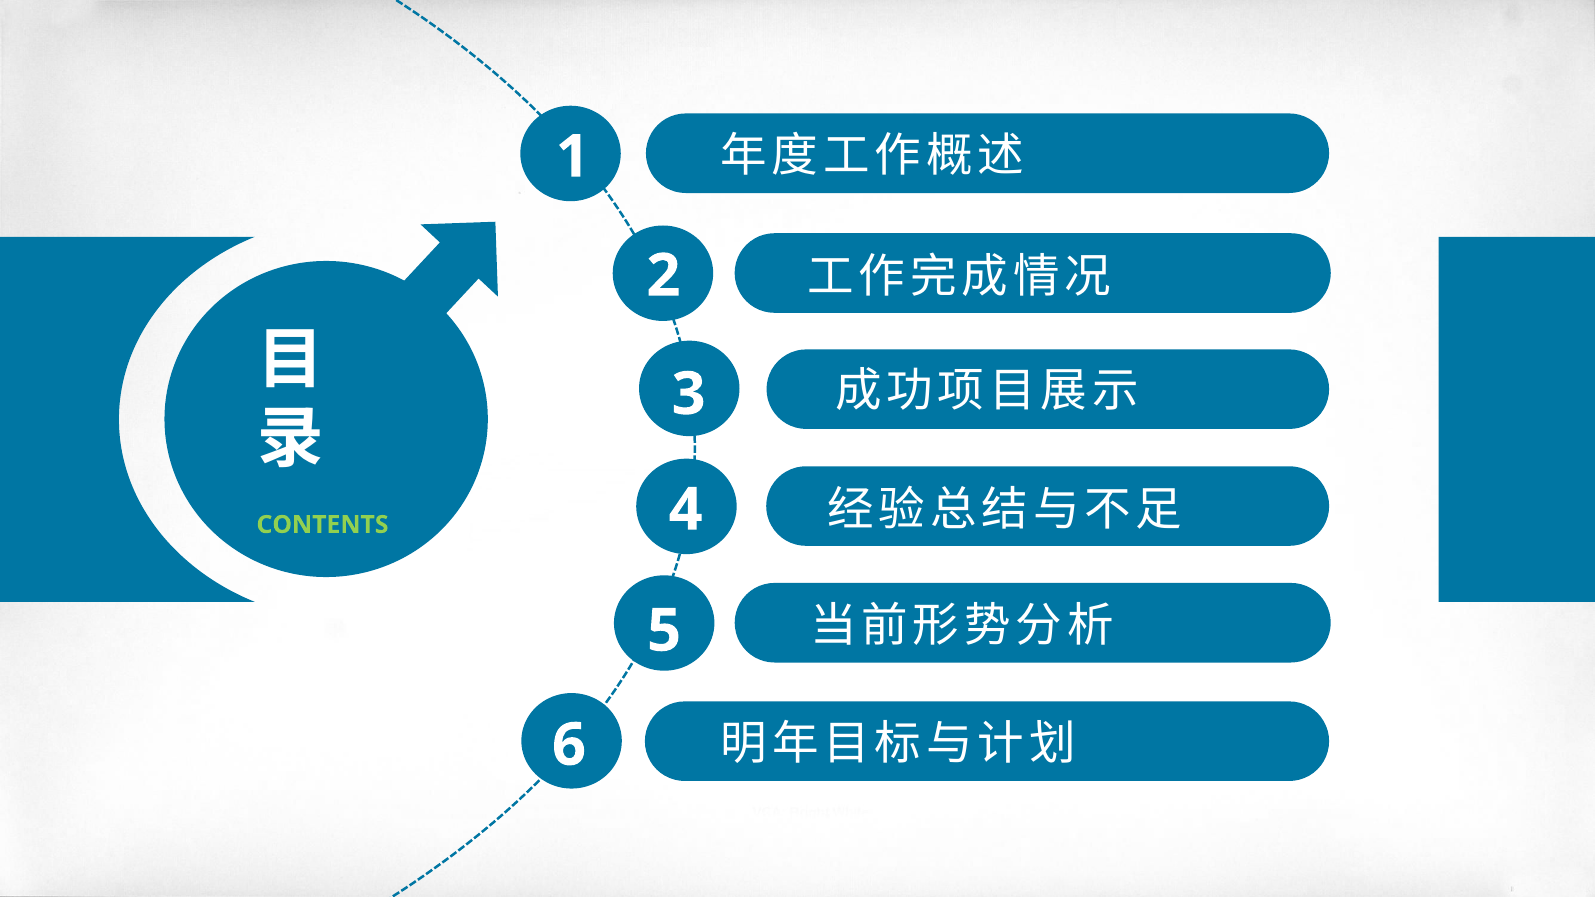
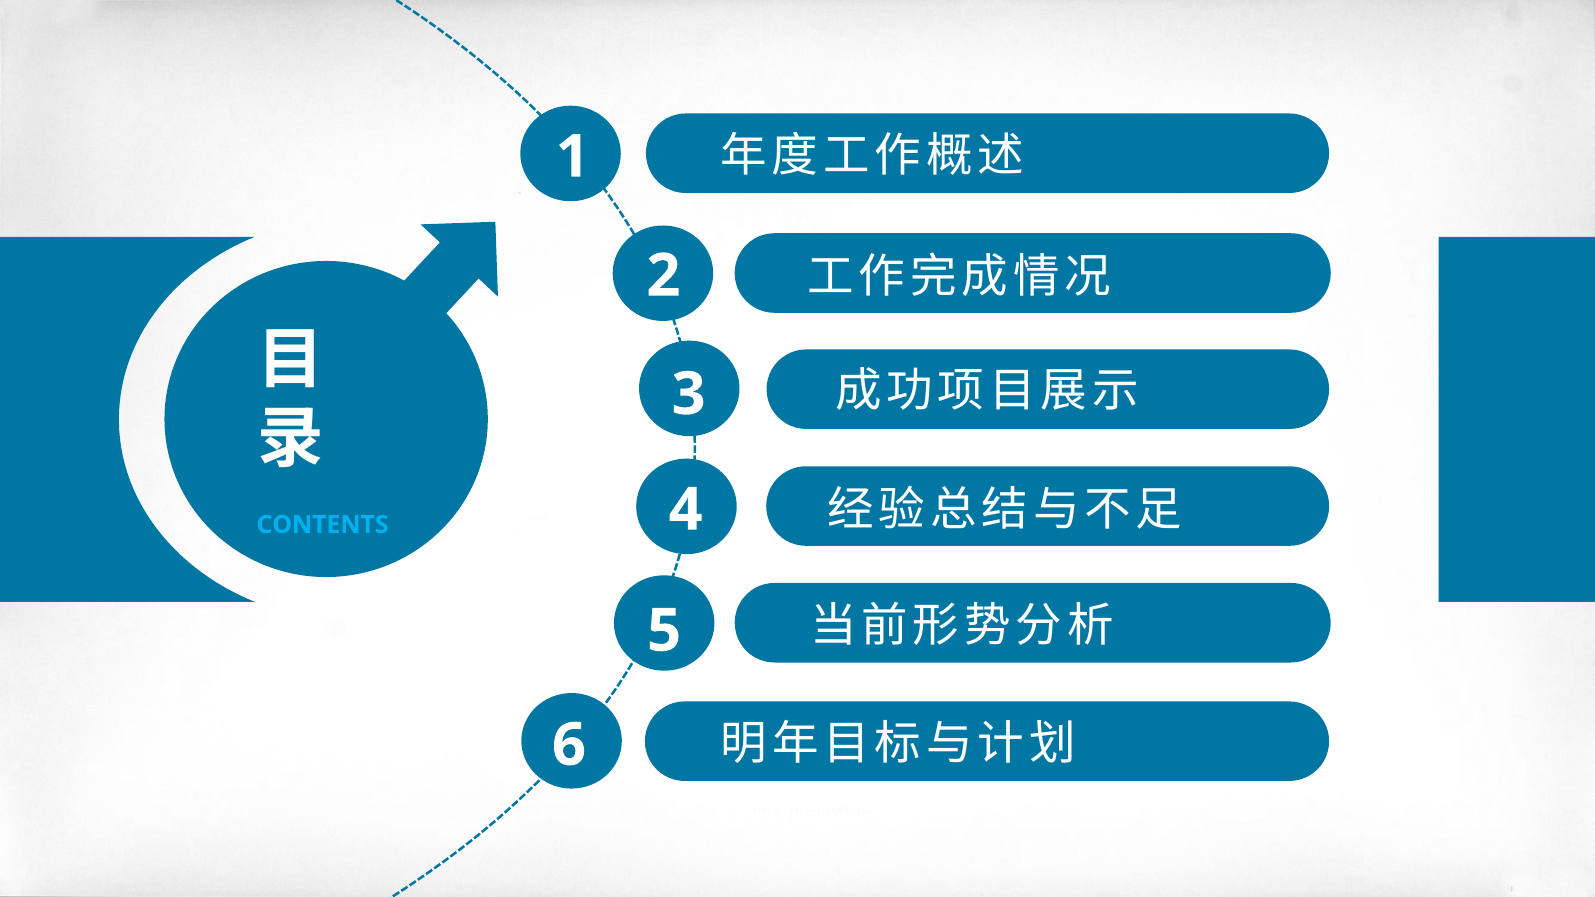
CONTENTS colour: light green -> light blue
